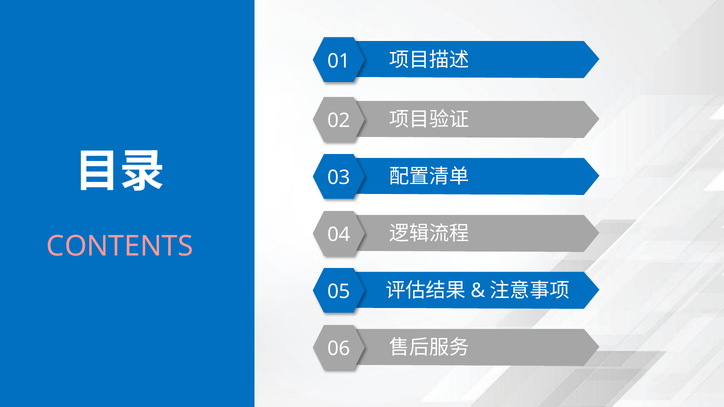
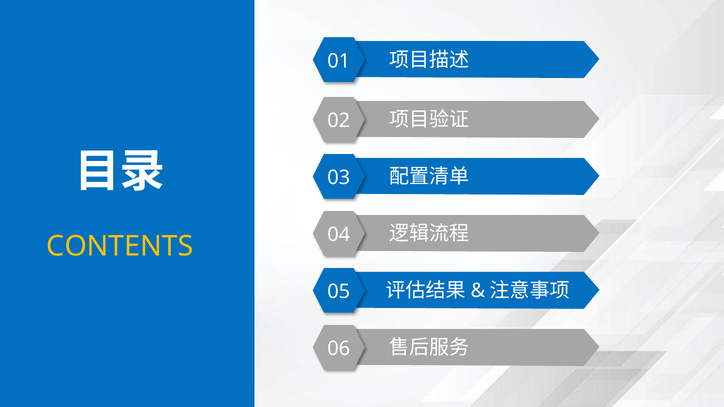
CONTENTS colour: pink -> yellow
